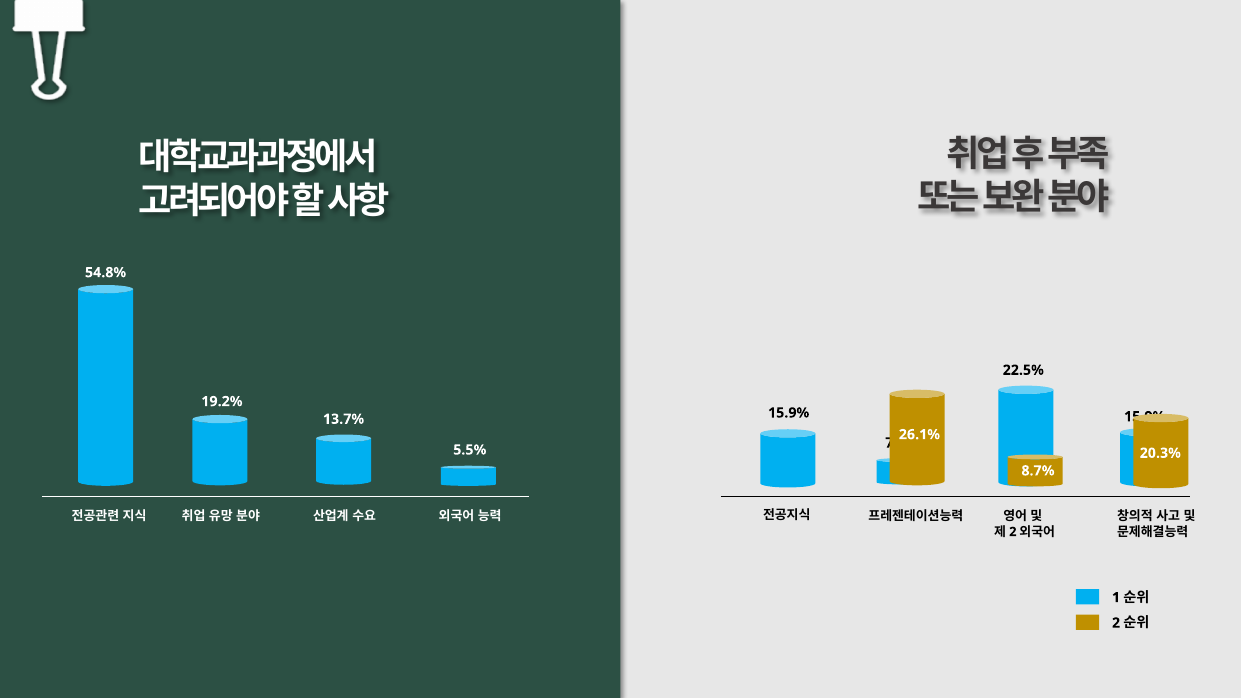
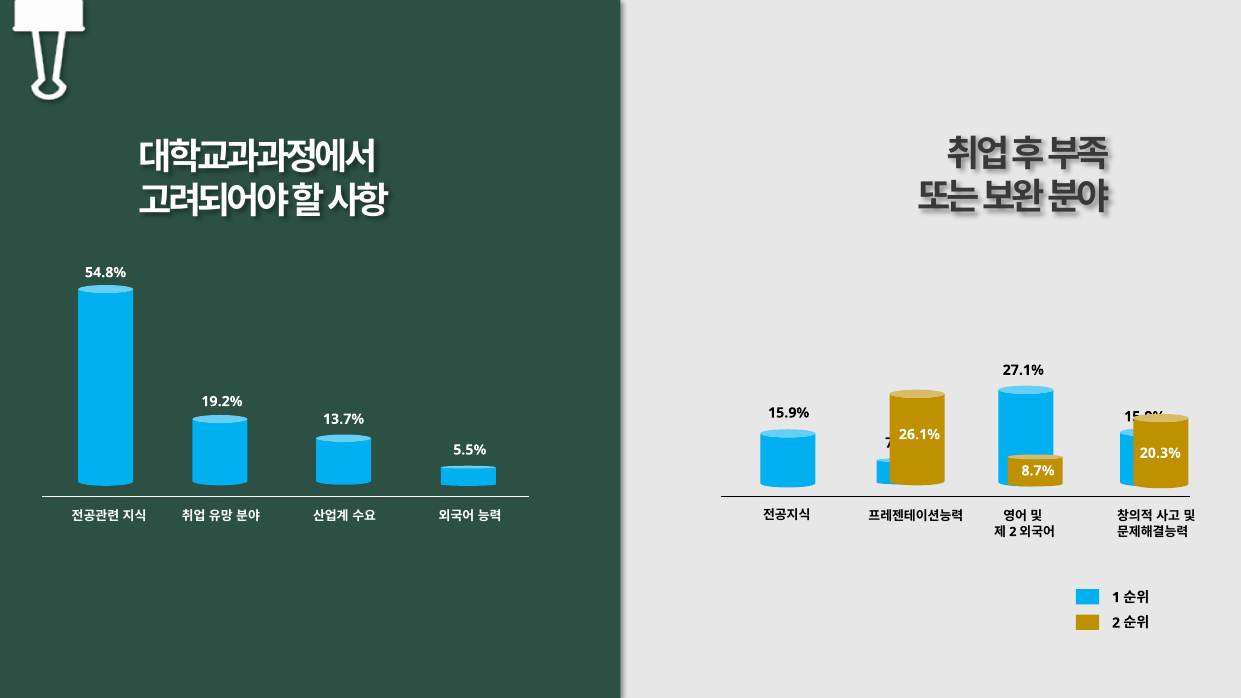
22.5%: 22.5% -> 27.1%
